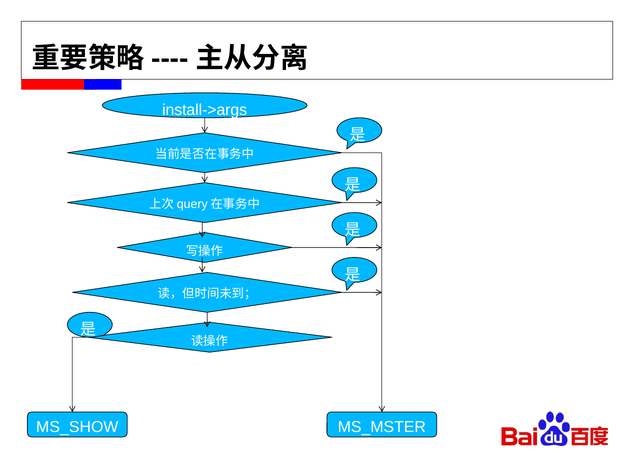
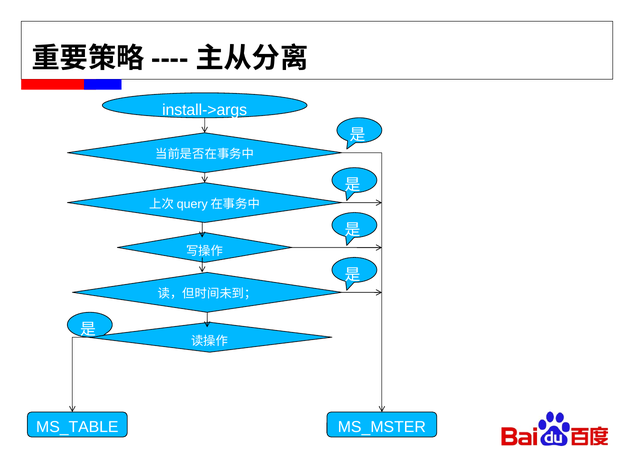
MS_SHOW: MS_SHOW -> MS_TABLE
